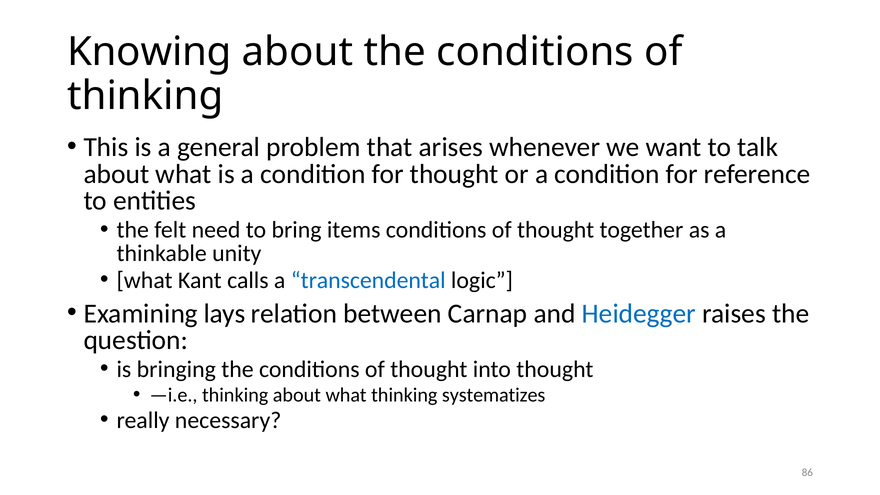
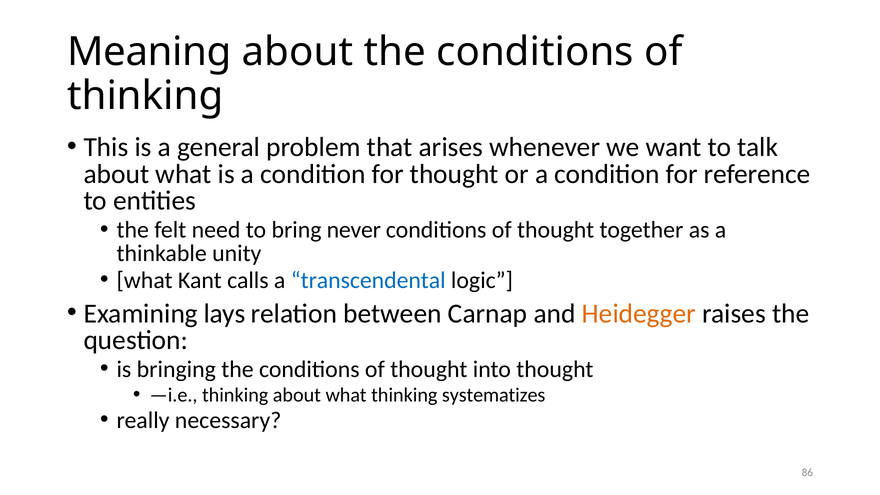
Knowing: Knowing -> Meaning
items: items -> never
Heidegger colour: blue -> orange
